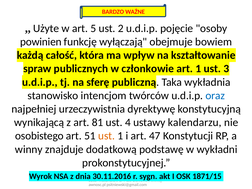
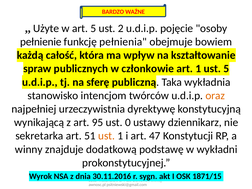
powinien: powinien -> pełnienie
wyłączają: wyłączają -> pełnienia
ust 3: 3 -> 5
oraz colour: blue -> orange
81: 81 -> 95
4: 4 -> 0
kalendarzu: kalendarzu -> dziennikarz
osobistego: osobistego -> sekretarka
